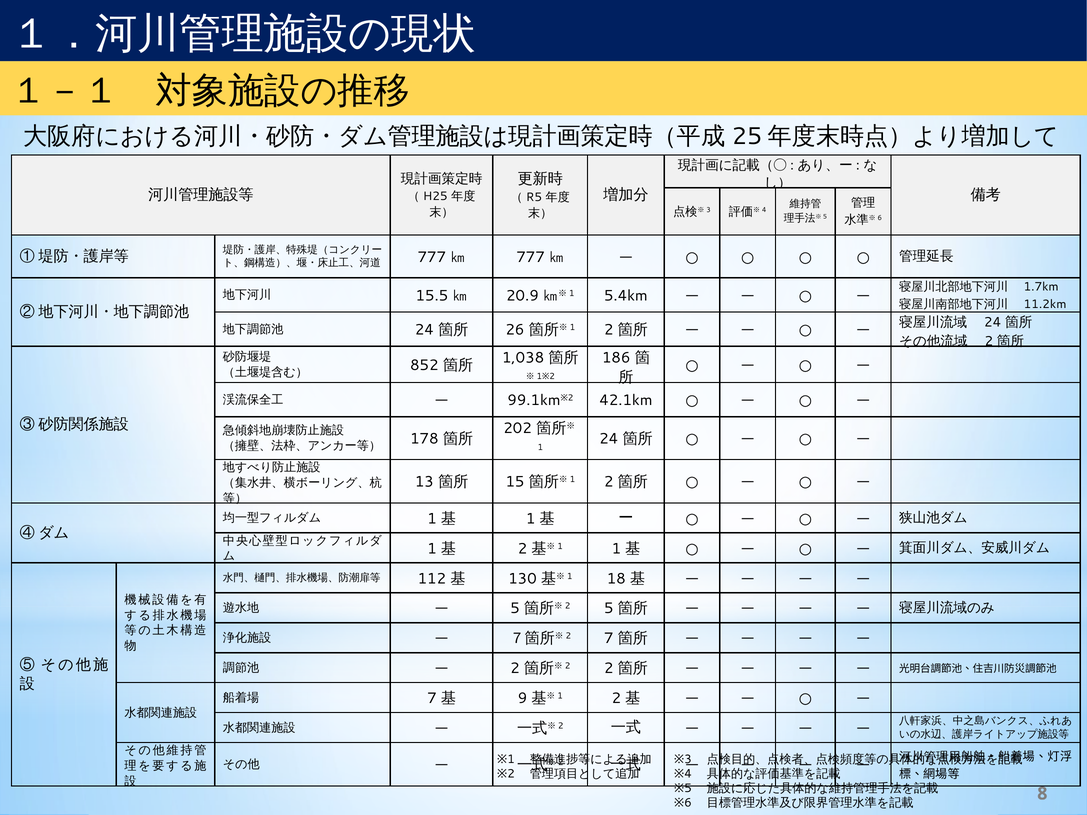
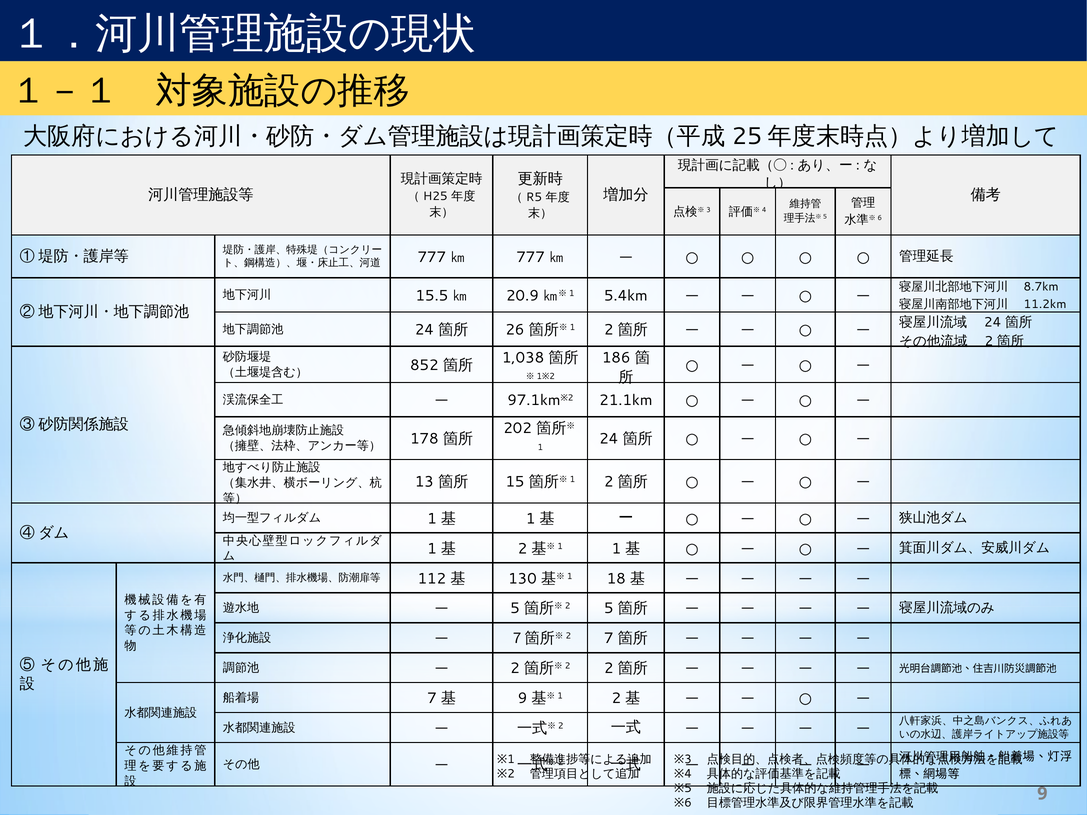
1.7km: 1.7km -> 8.7km
99.1km: 99.1km -> 97.1km
42.1km: 42.1km -> 21.1km
8 at (1042, 794): 8 -> 9
